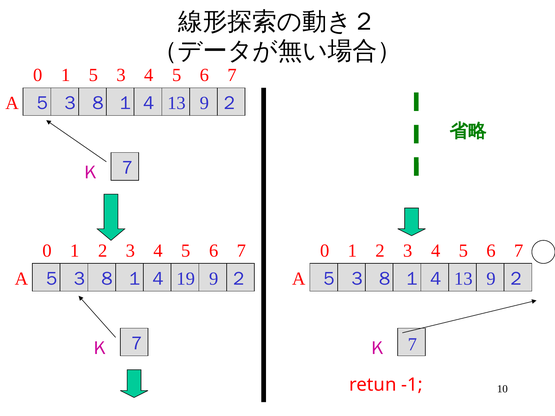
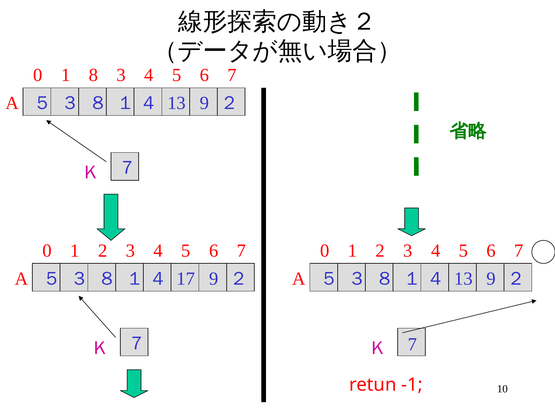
1 5: 5 -> 8
19: 19 -> 17
